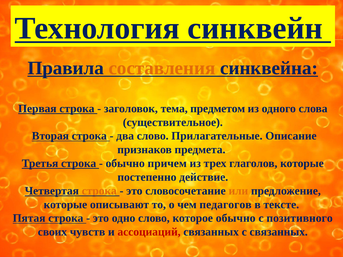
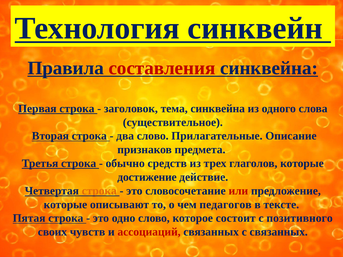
составления colour: orange -> red
тема предметом: предметом -> синквейна
причем: причем -> средств
постепенно: постепенно -> достижение
или colour: orange -> red
которое обычно: обычно -> состоит
